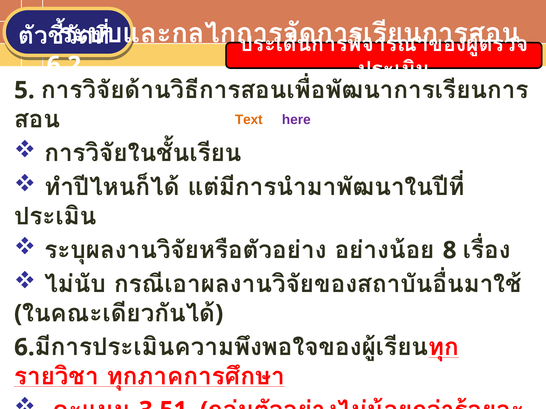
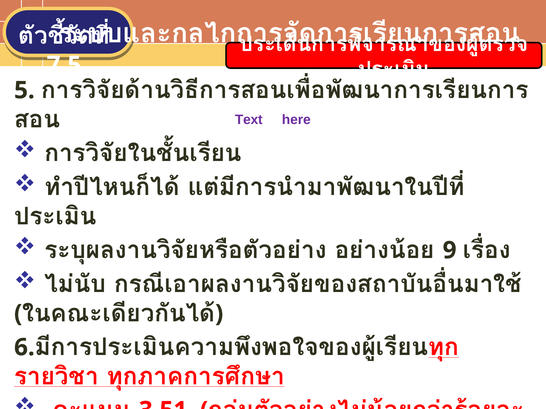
6.2: 6.2 -> 7.5
Text at (249, 120) colour: orange -> purple
8: 8 -> 9
